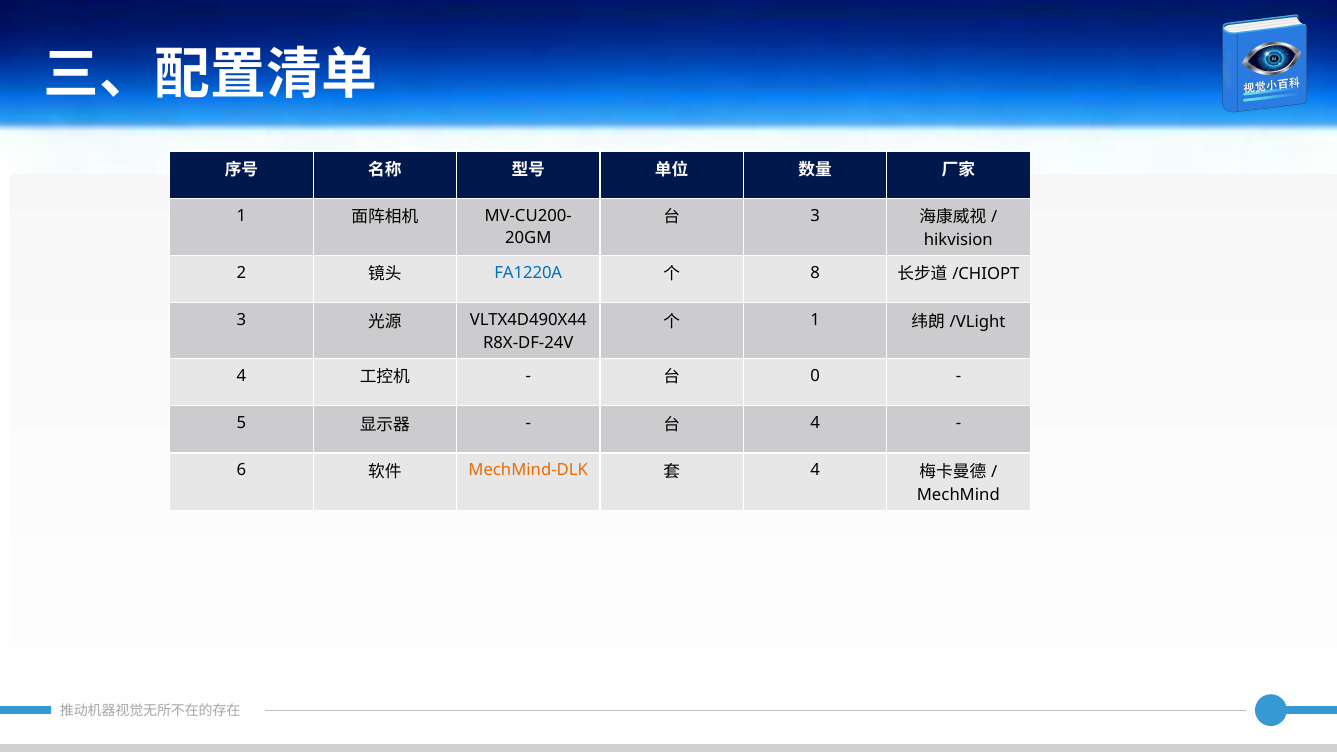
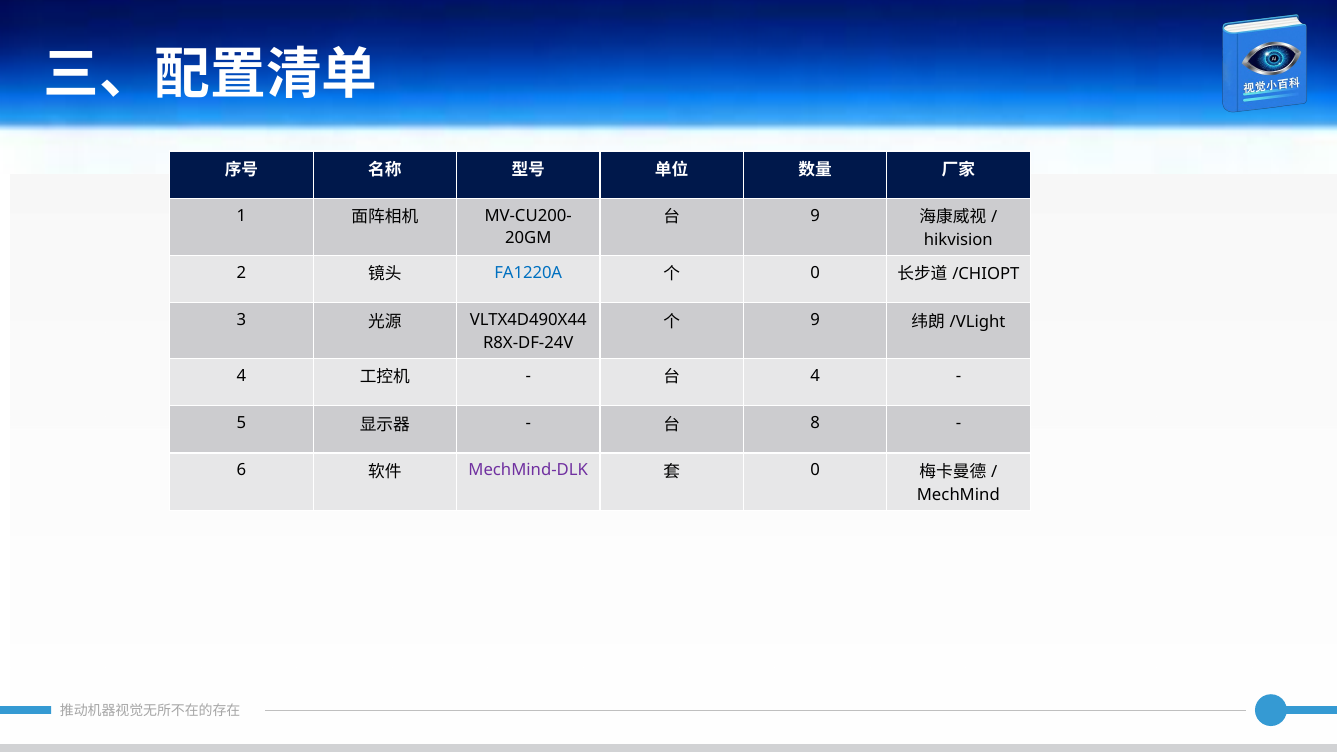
3 at (815, 216): 3 -> 9
8 at (815, 273): 8 -> 0
1 at (815, 320): 1 -> 9
0 at (815, 376): 0 -> 4
4 at (815, 423): 4 -> 8
MechMind-DLK colour: orange -> purple
4 at (815, 470): 4 -> 0
